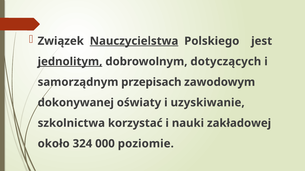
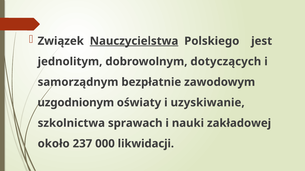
jednolitym underline: present -> none
przepisach: przepisach -> bezpłatnie
dokonywanej: dokonywanej -> uzgodnionym
korzystać: korzystać -> sprawach
324: 324 -> 237
poziomie: poziomie -> likwidacji
